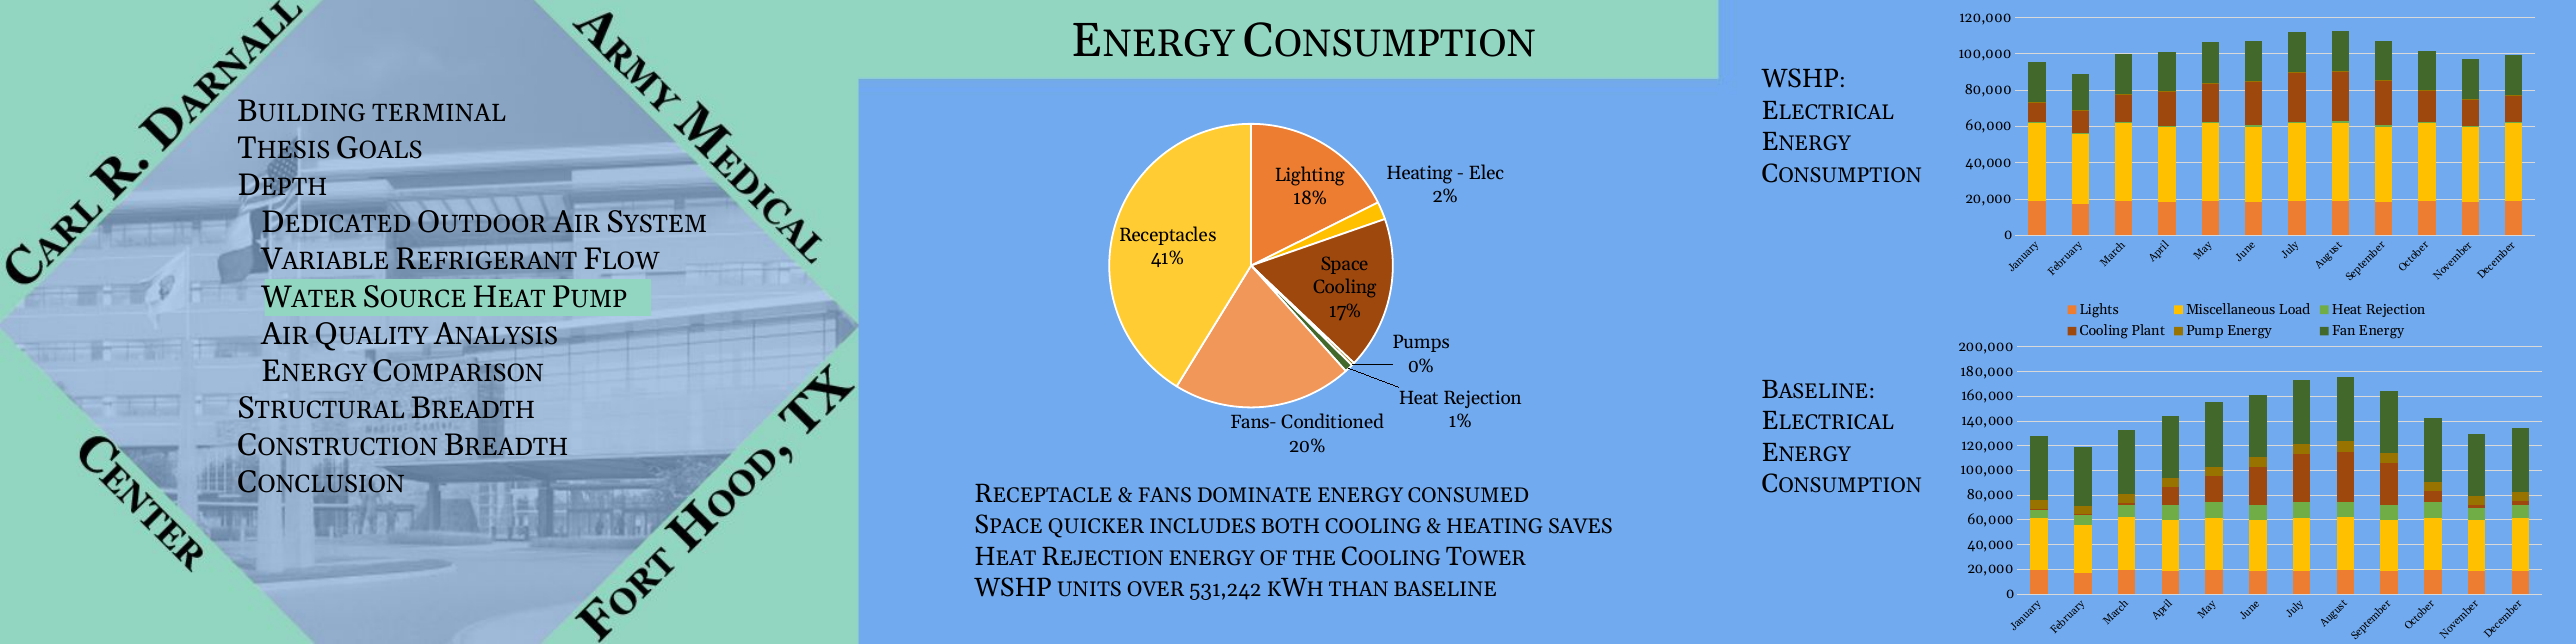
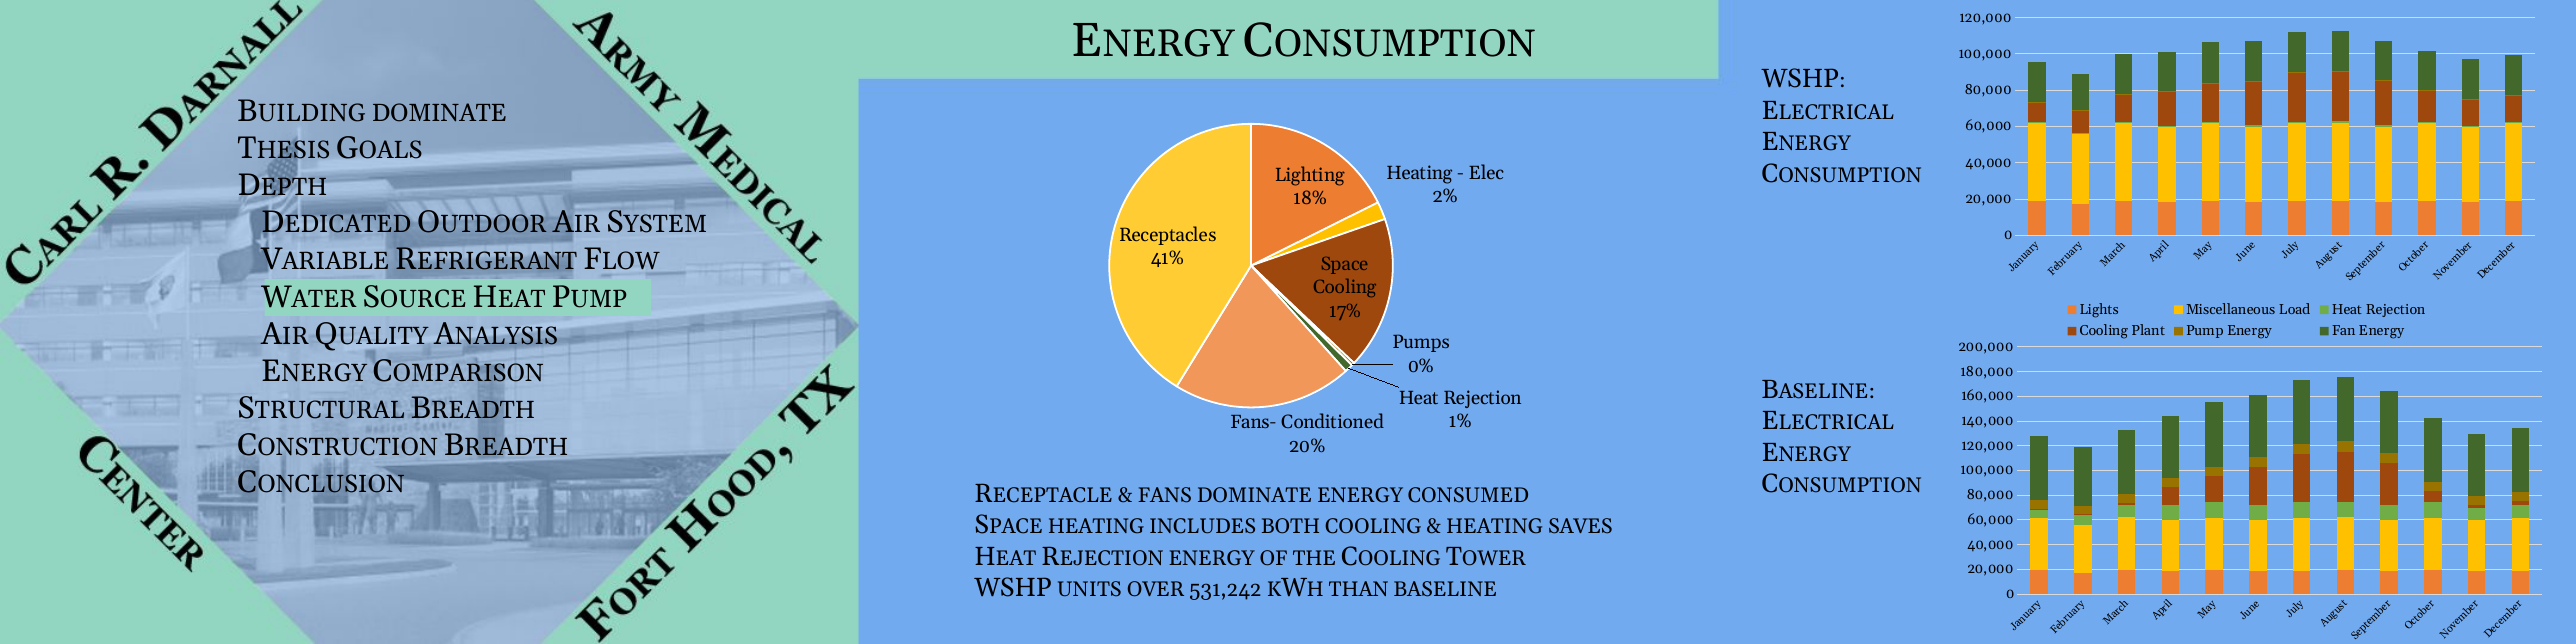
TERMINAL at (439, 113): TERMINAL -> DOMINATE
QUICKER at (1096, 527): QUICKER -> HEATING
